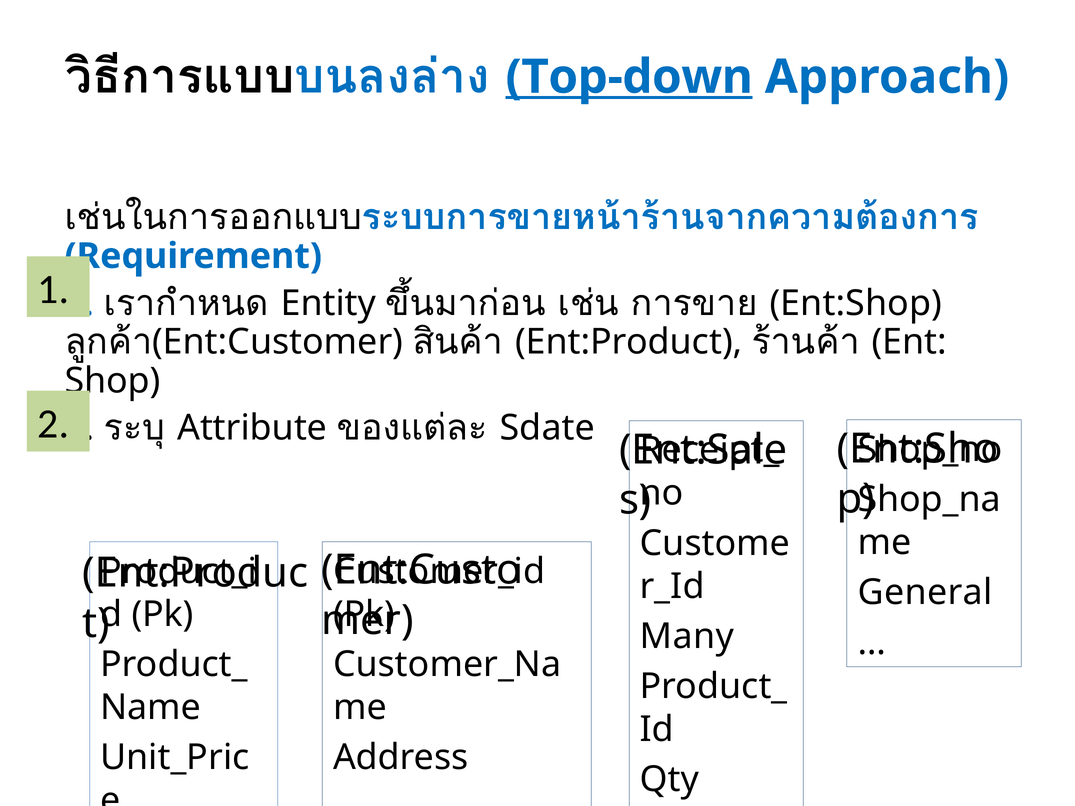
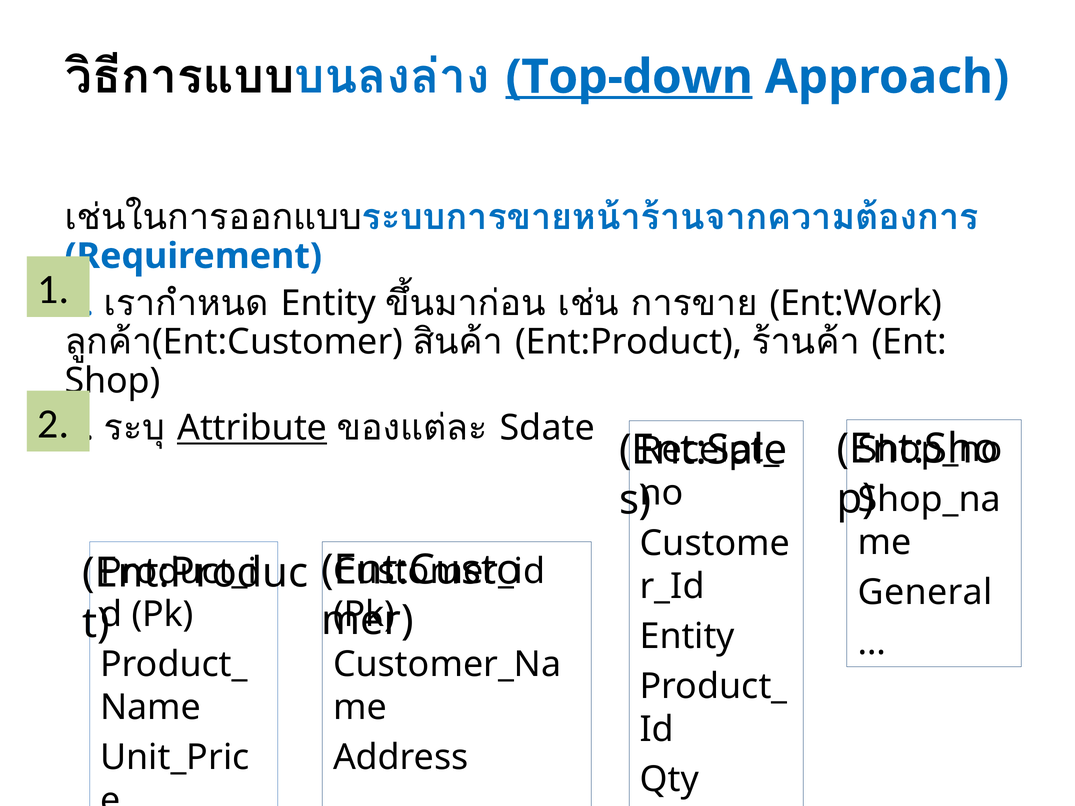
Ent:Shop: Ent:Shop -> Ent:Work
Attribute underline: none -> present
Many at (687, 637): Many -> Entity
